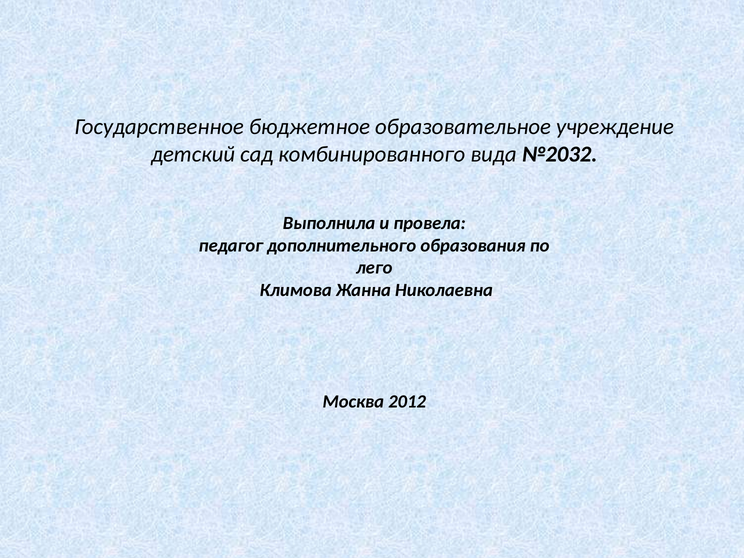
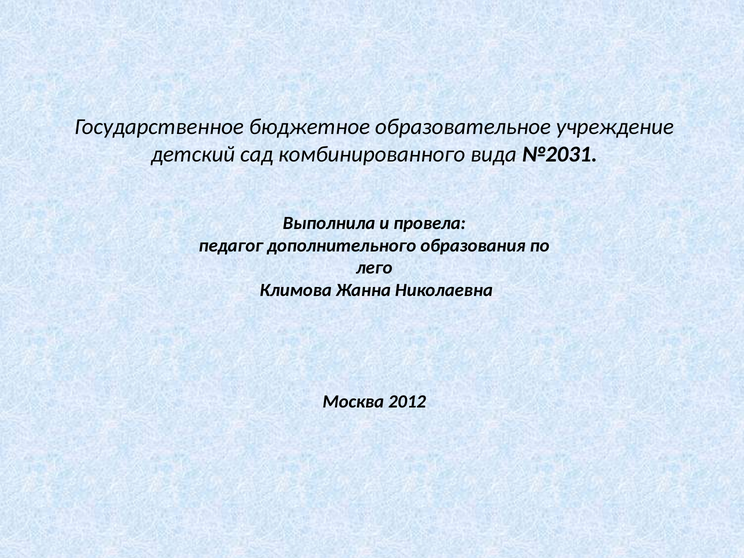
№2032: №2032 -> №2031
